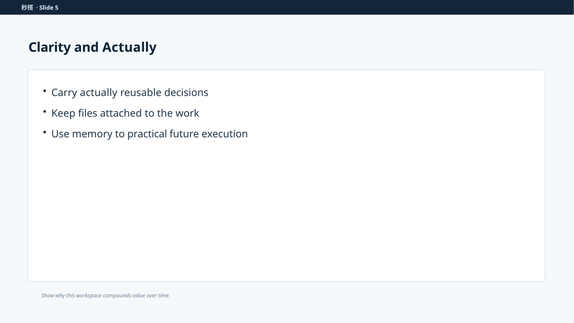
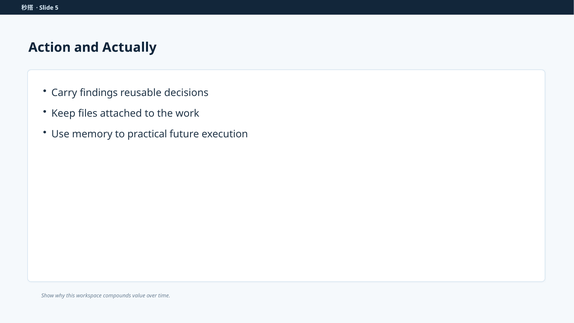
Clarity: Clarity -> Action
Carry actually: actually -> findings
